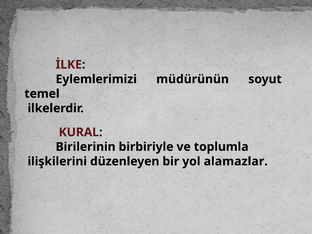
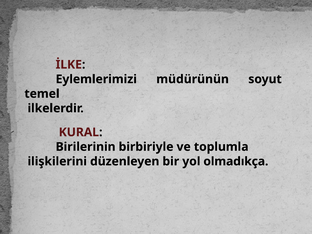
alamazlar: alamazlar -> olmadıkça
